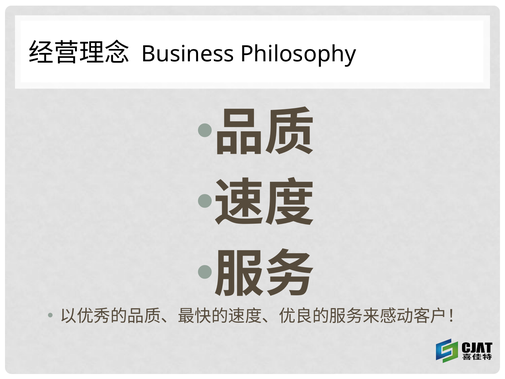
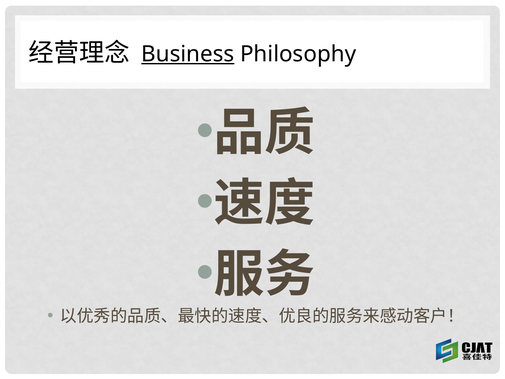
Business underline: none -> present
